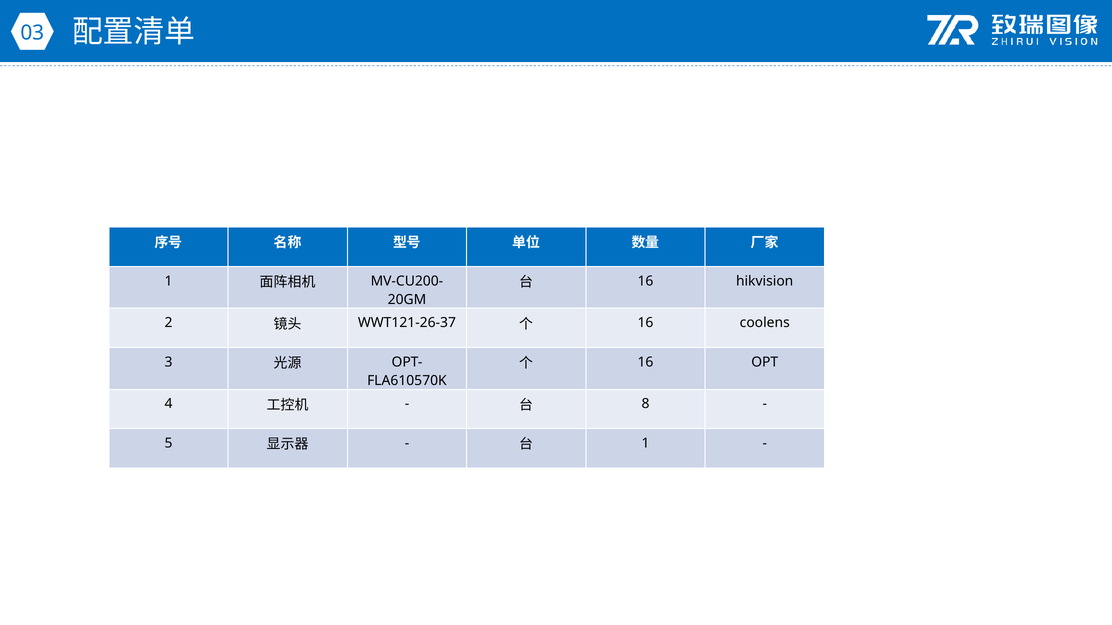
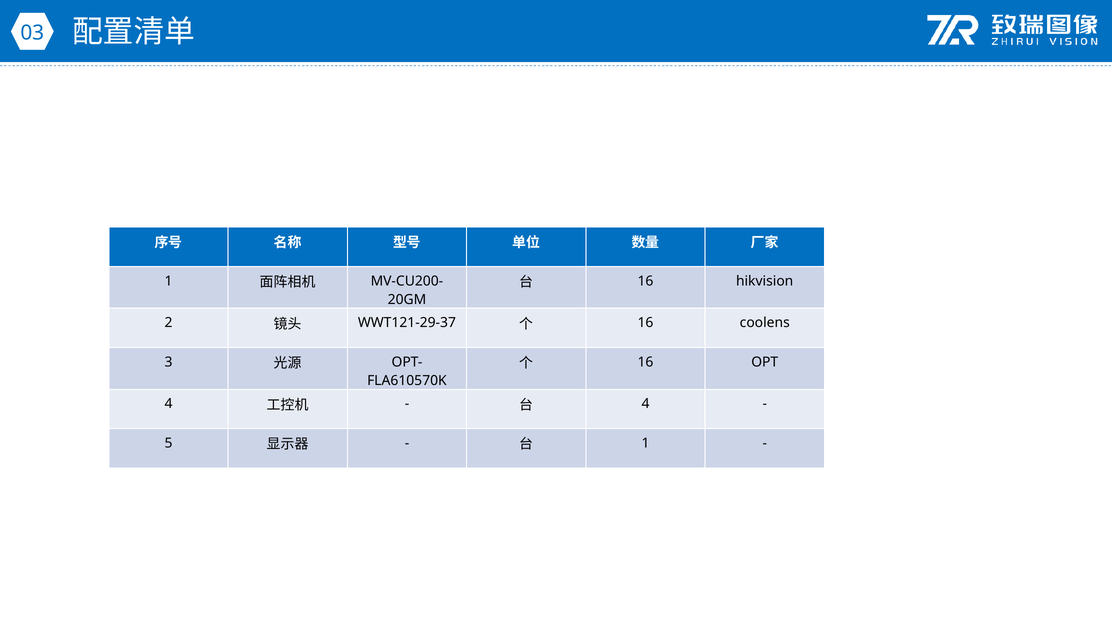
WWT121-26-37: WWT121-26-37 -> WWT121-29-37
8 at (646, 404): 8 -> 4
